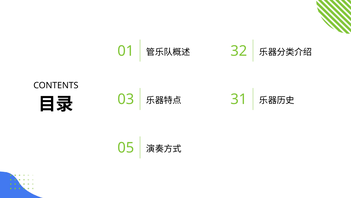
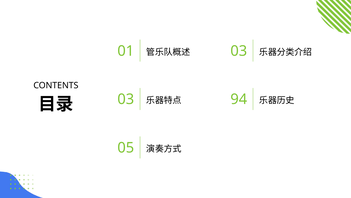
32 at (239, 51): 32 -> 03
31: 31 -> 94
